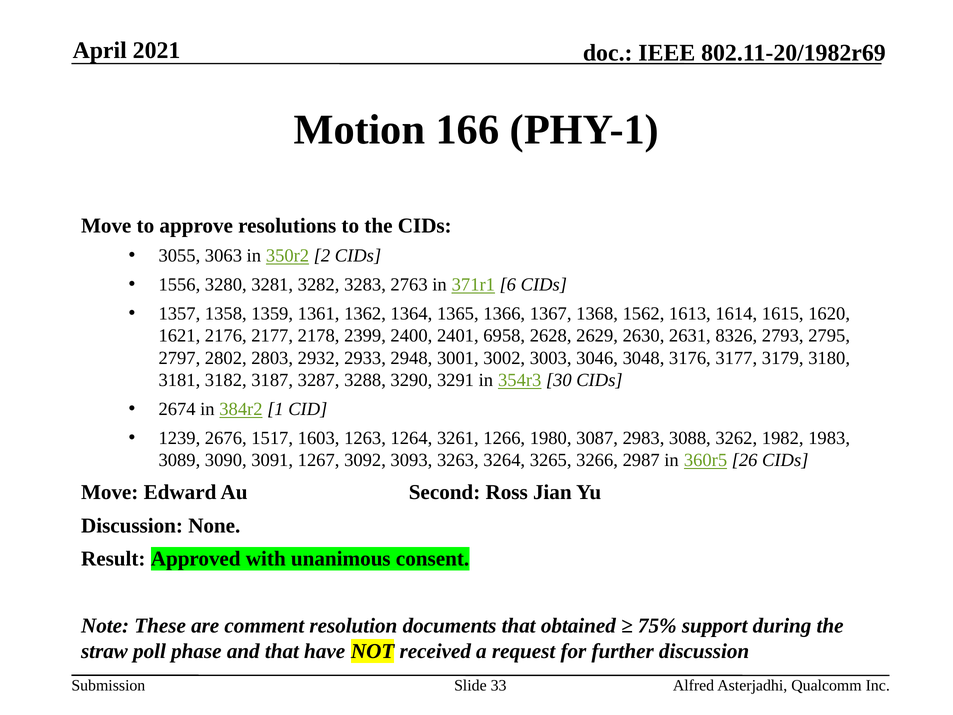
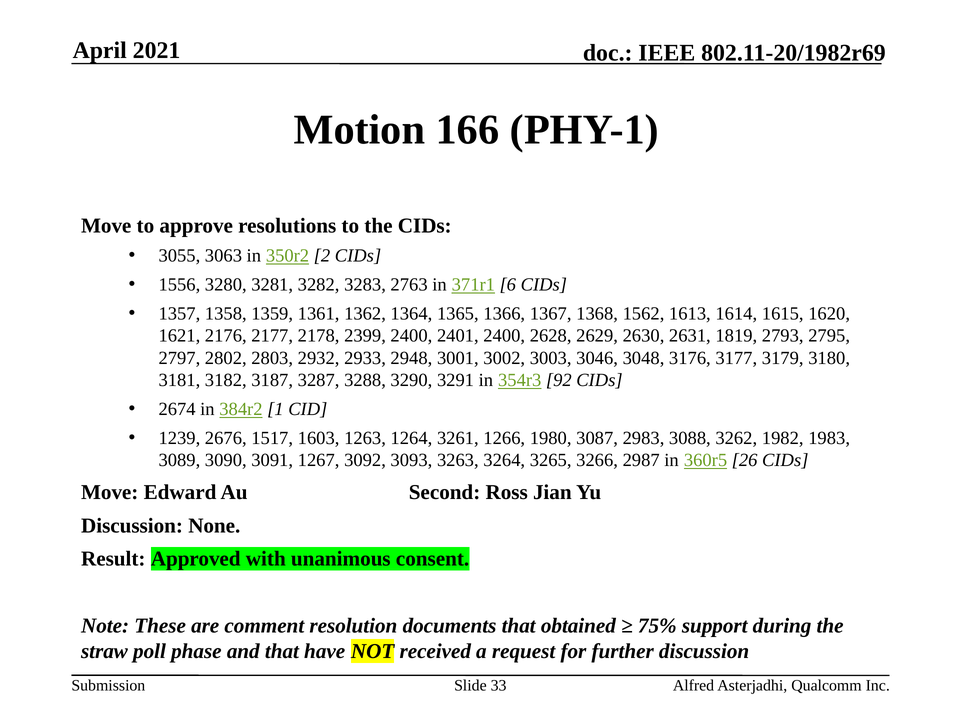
2401 6958: 6958 -> 2400
8326: 8326 -> 1819
30: 30 -> 92
